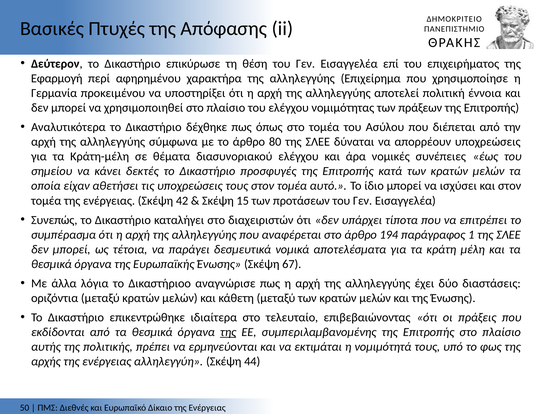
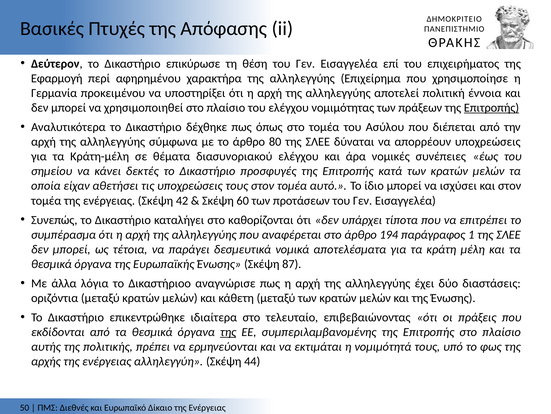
Επιτροπής at (491, 108) underline: none -> present
15: 15 -> 60
διαχειριστών: διαχειριστών -> καθορίζονται
67: 67 -> 87
